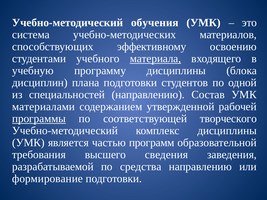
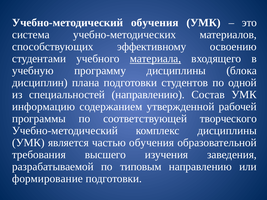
материалами: материалами -> информацию
программы underline: present -> none
частью программ: программ -> обучения
сведения: сведения -> изучения
средства: средства -> типовым
